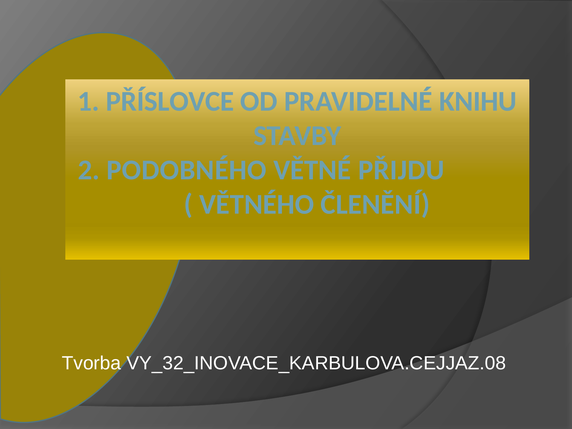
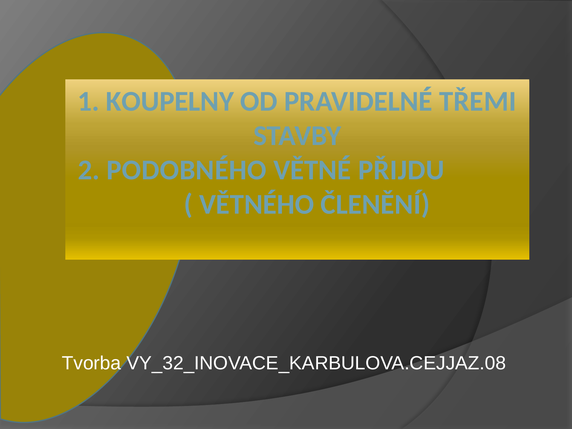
PŘÍSLOVCE: PŘÍSLOVCE -> KOUPELNY
KNIHU: KNIHU -> TŘEMI
